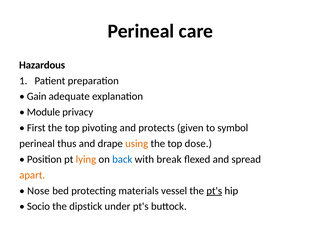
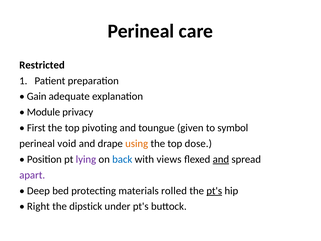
Hazardous: Hazardous -> Restricted
protects: protects -> toungue
thus: thus -> void
lying colour: orange -> purple
break: break -> views
and at (221, 159) underline: none -> present
apart colour: orange -> purple
Nose: Nose -> Deep
vessel: vessel -> rolled
Socio: Socio -> Right
